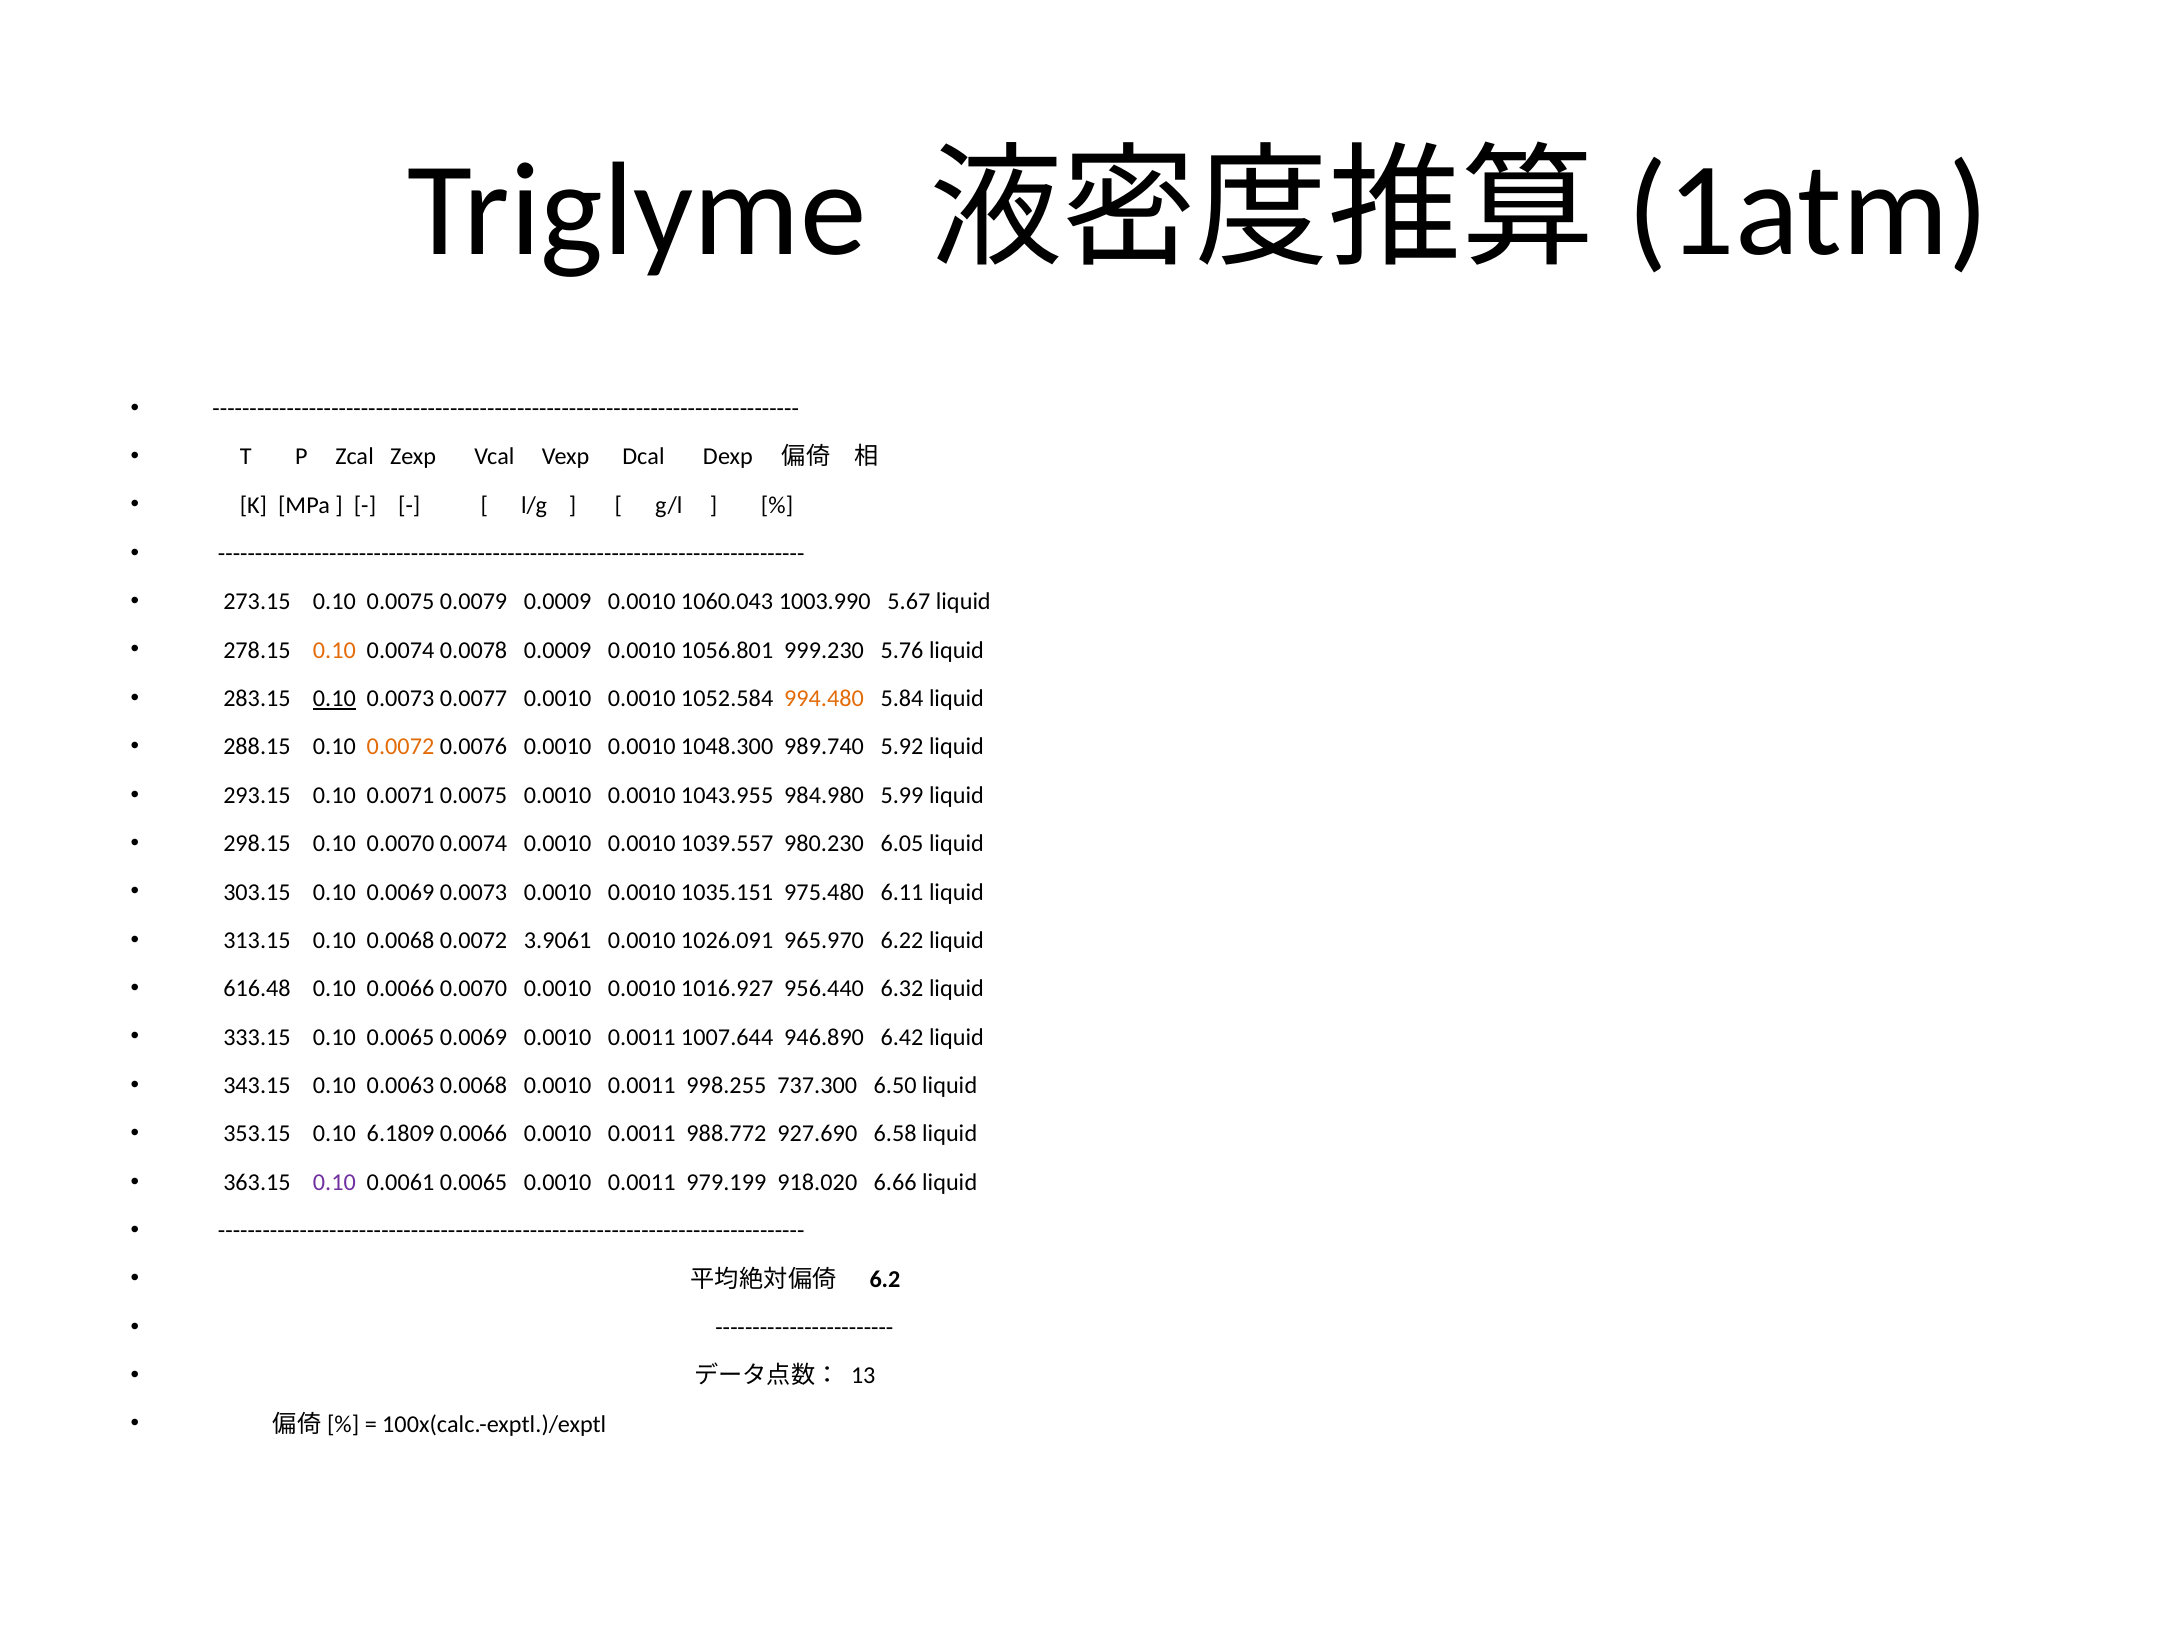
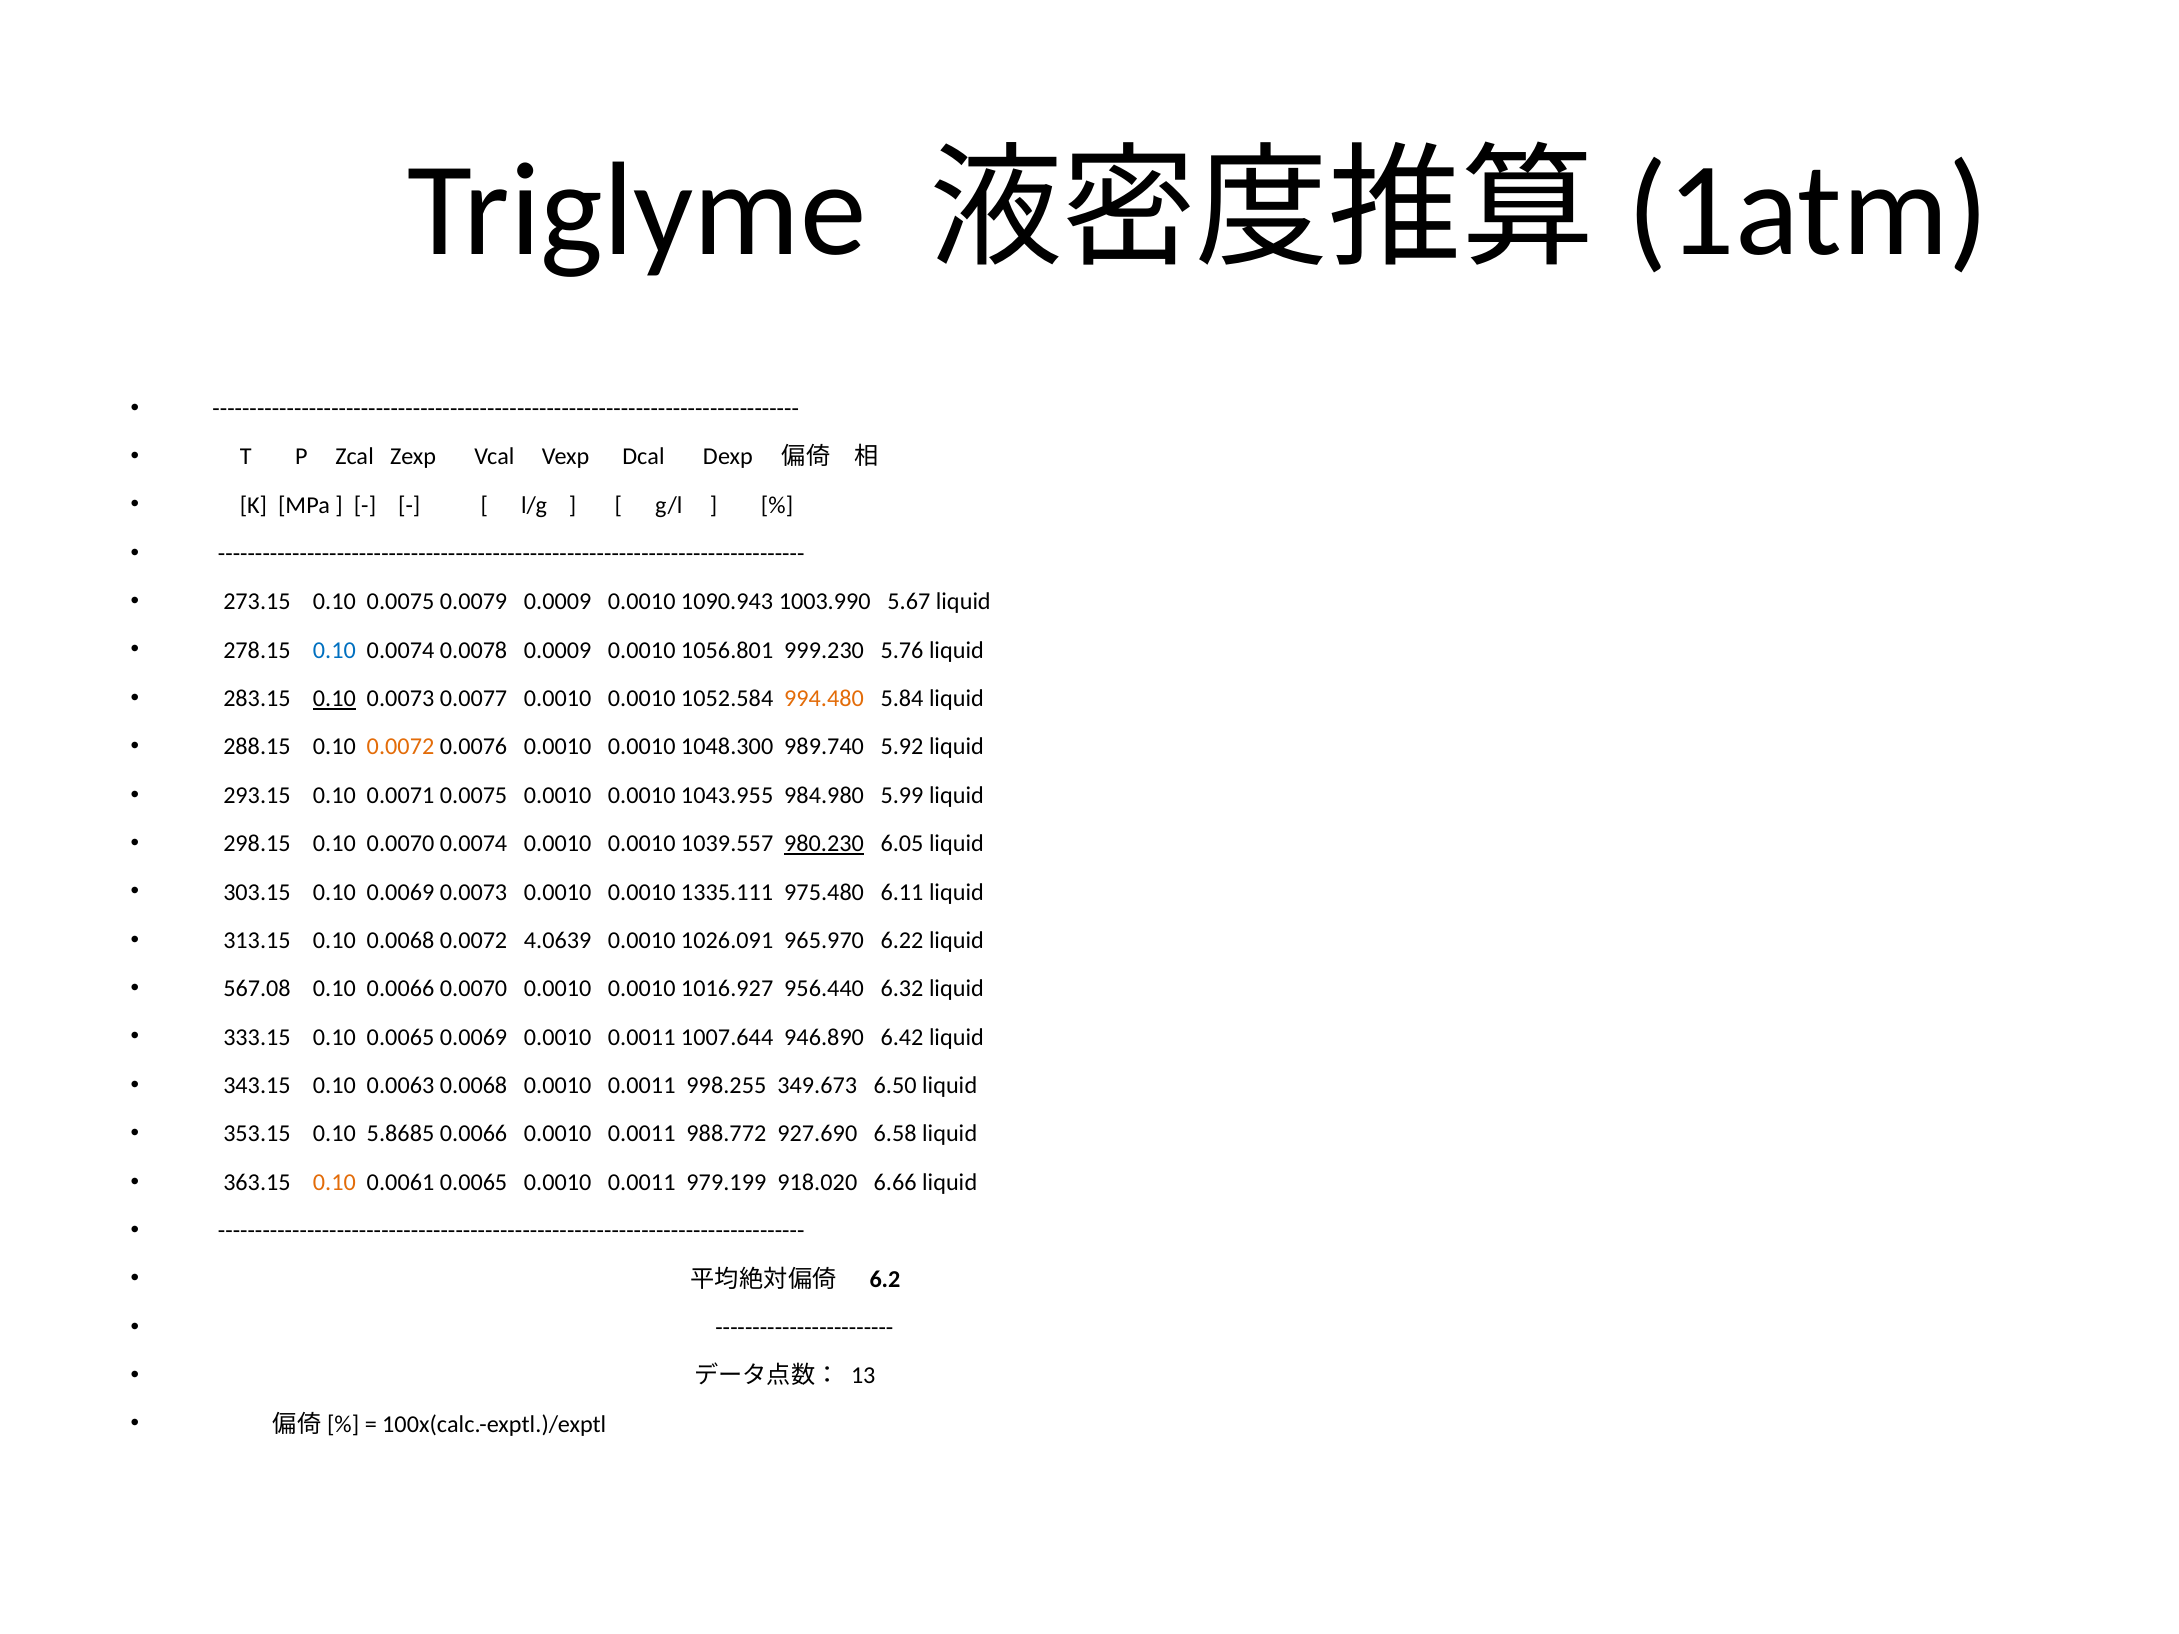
1060.043: 1060.043 -> 1090.943
0.10 at (334, 650) colour: orange -> blue
980.230 underline: none -> present
1035.151: 1035.151 -> 1335.111
3.9061: 3.9061 -> 4.0639
616.48: 616.48 -> 567.08
737.300: 737.300 -> 349.673
6.1809: 6.1809 -> 5.8685
0.10 at (334, 1183) colour: purple -> orange
